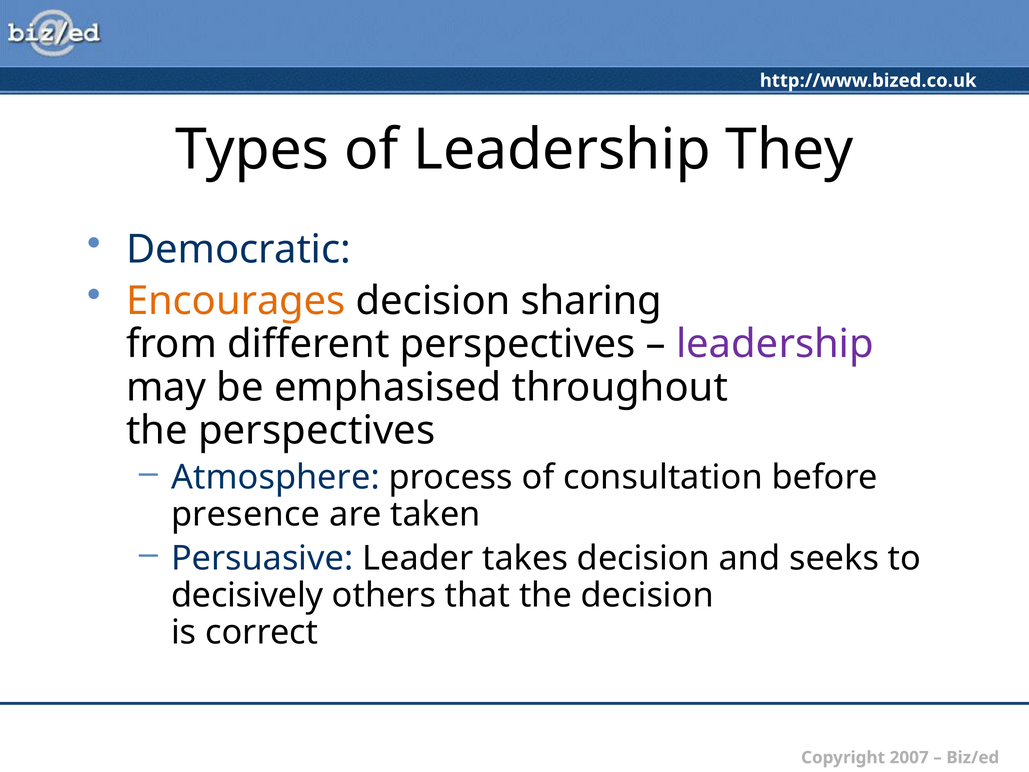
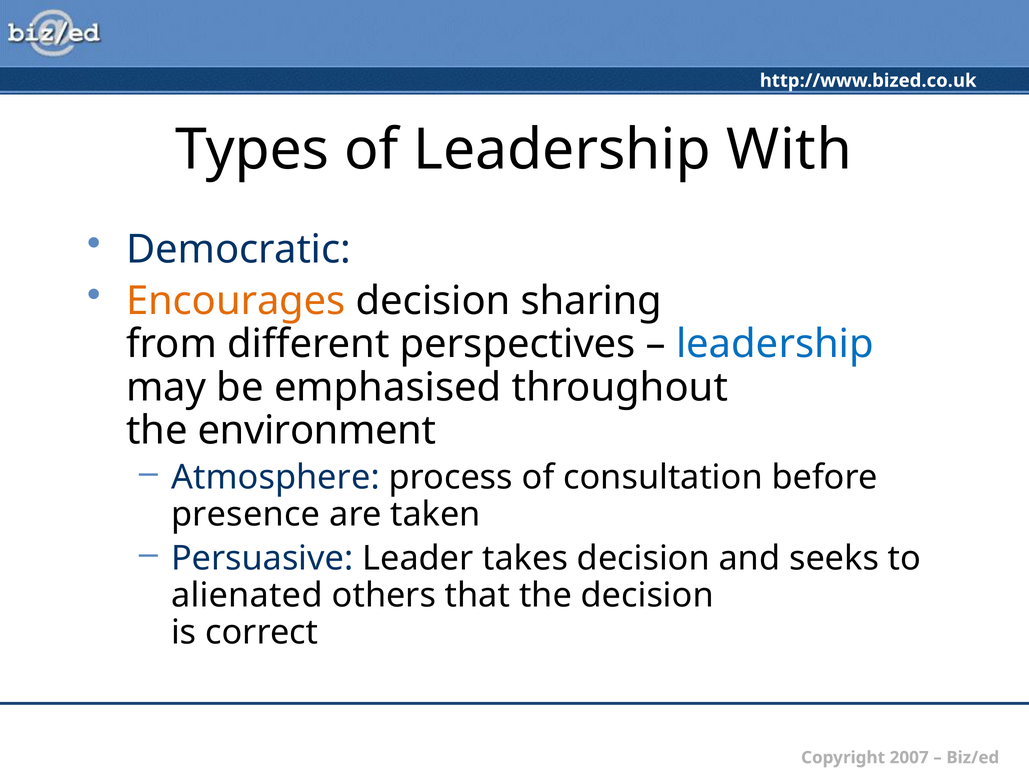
They: They -> With
leadership at (775, 344) colour: purple -> blue
the perspectives: perspectives -> environment
decisively: decisively -> alienated
